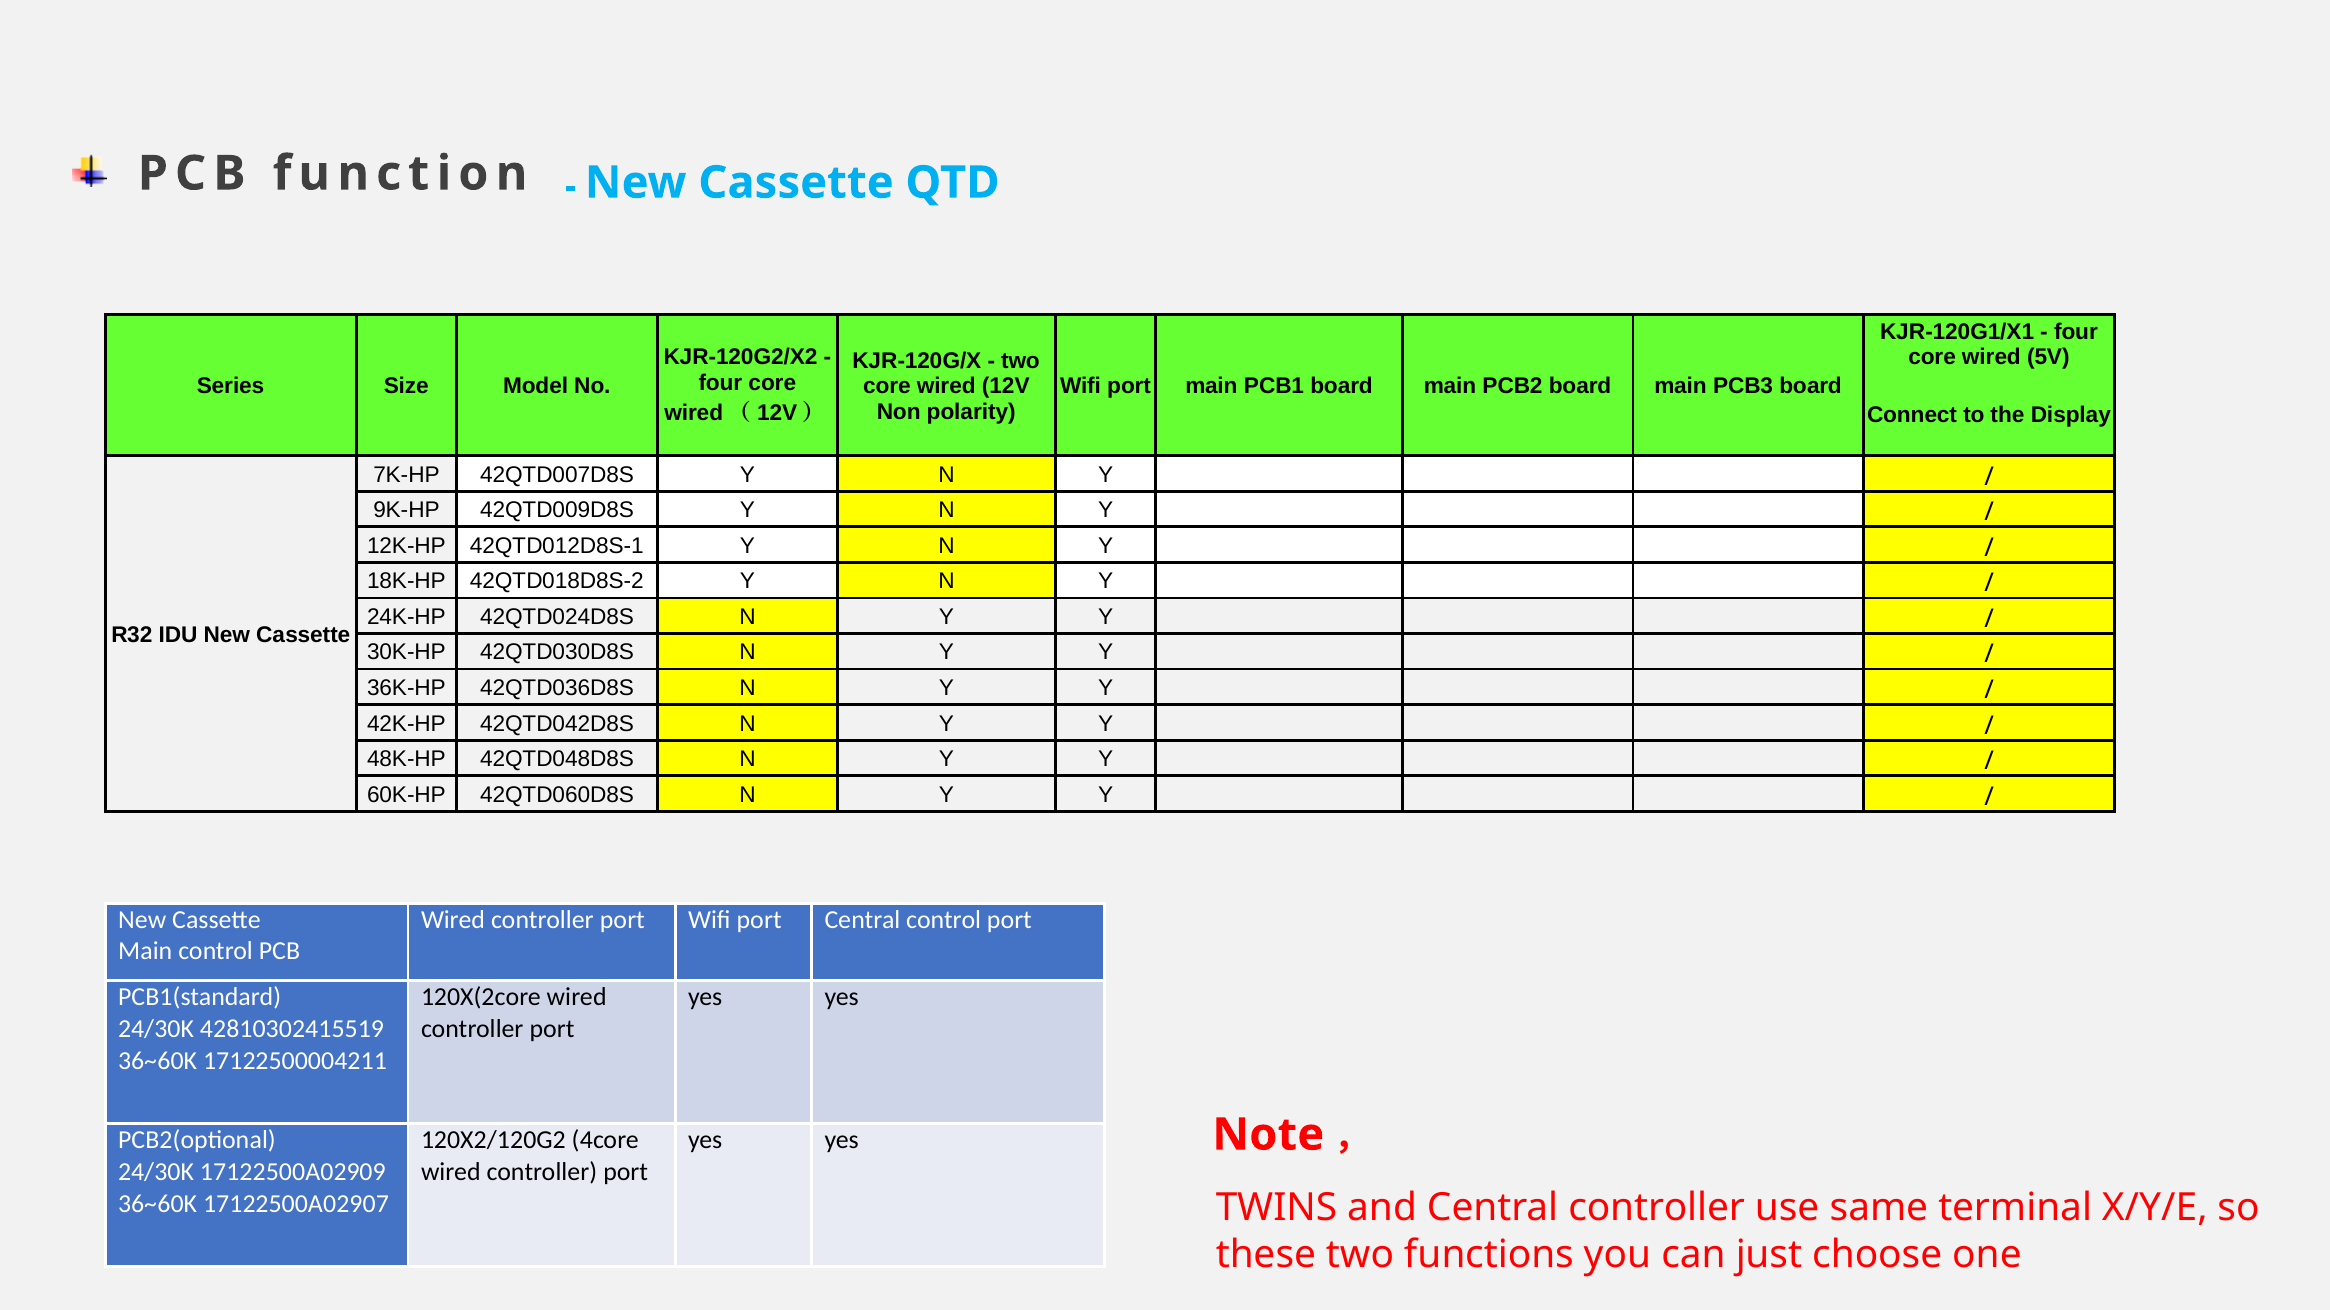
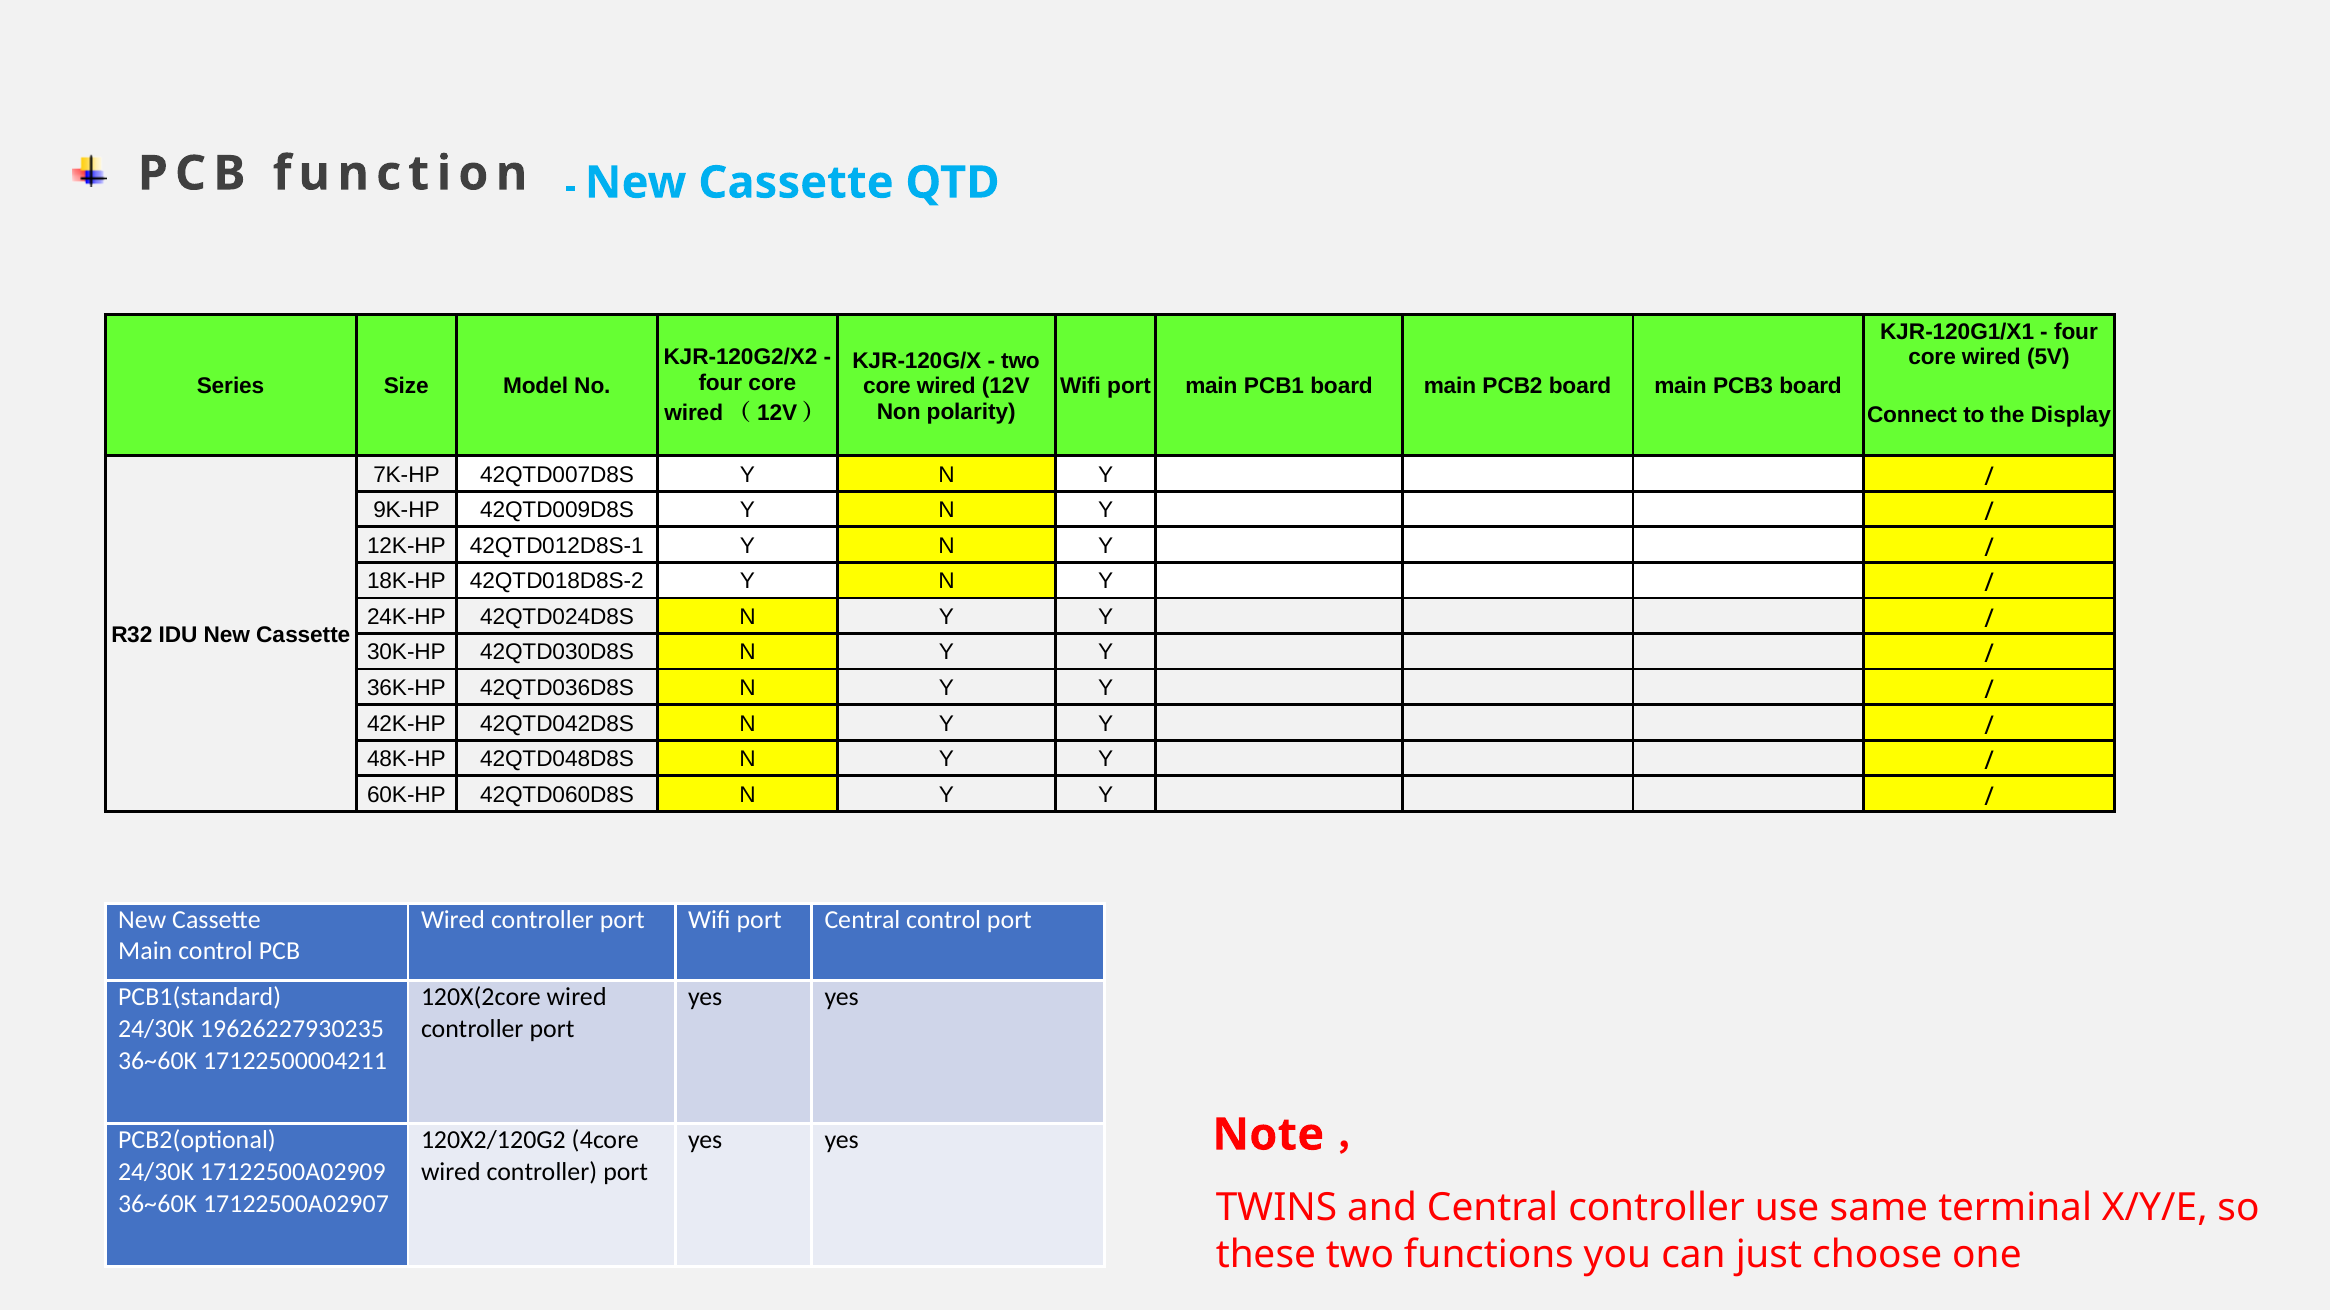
42810302415519: 42810302415519 -> 19626227930235
